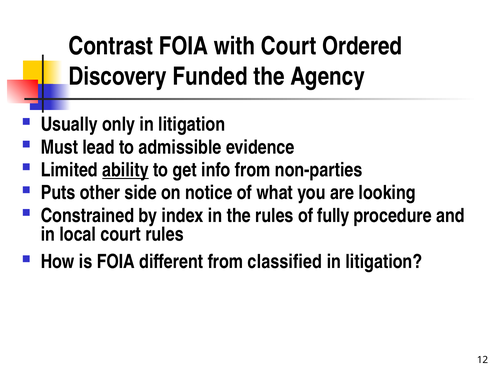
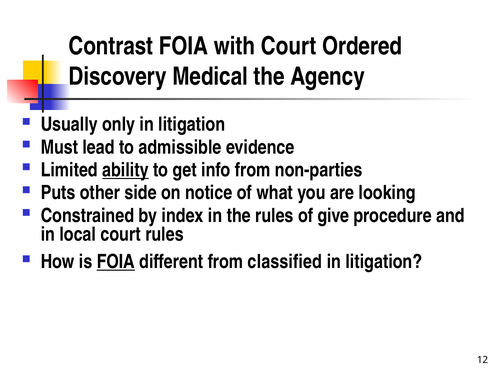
Funded: Funded -> Medical
fully: fully -> give
FOIA at (116, 262) underline: none -> present
